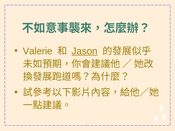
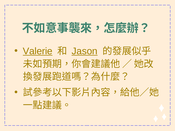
Valerie underline: none -> present
